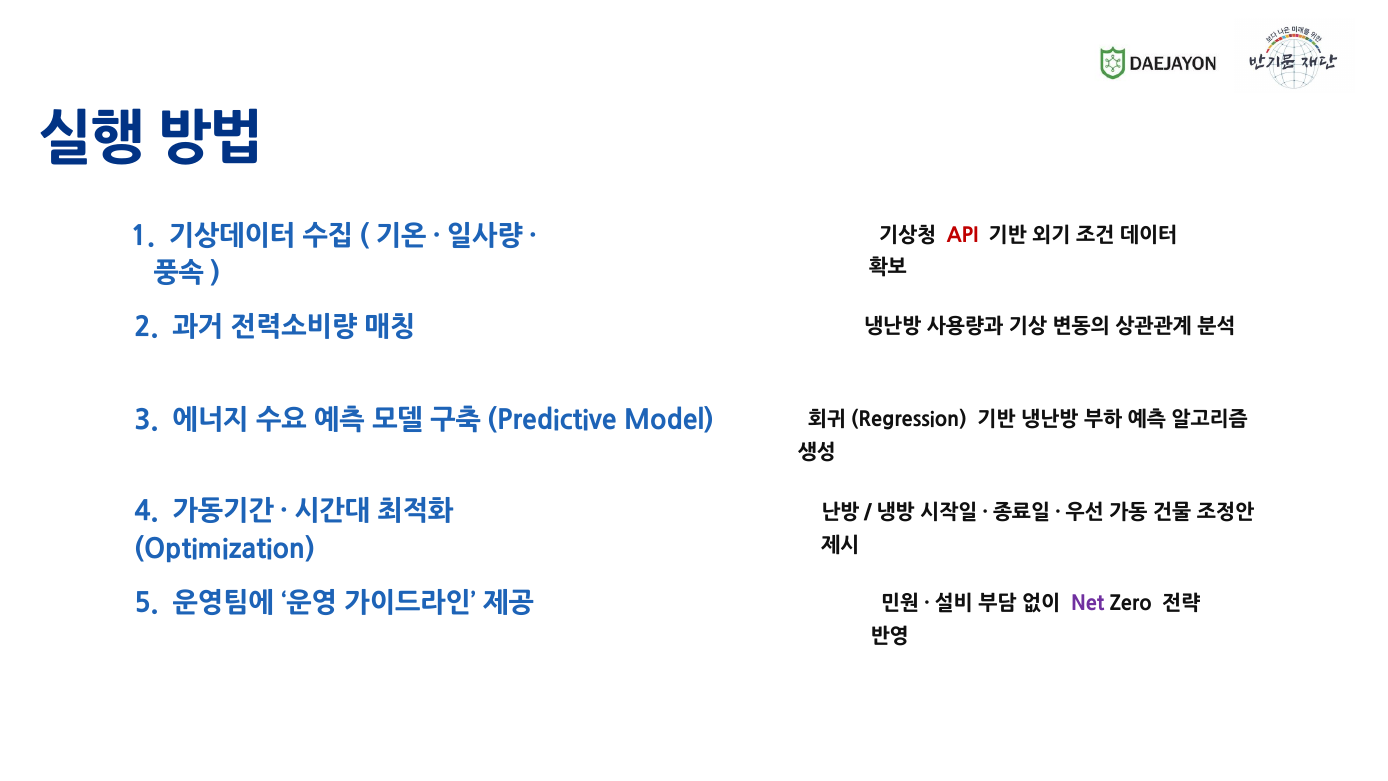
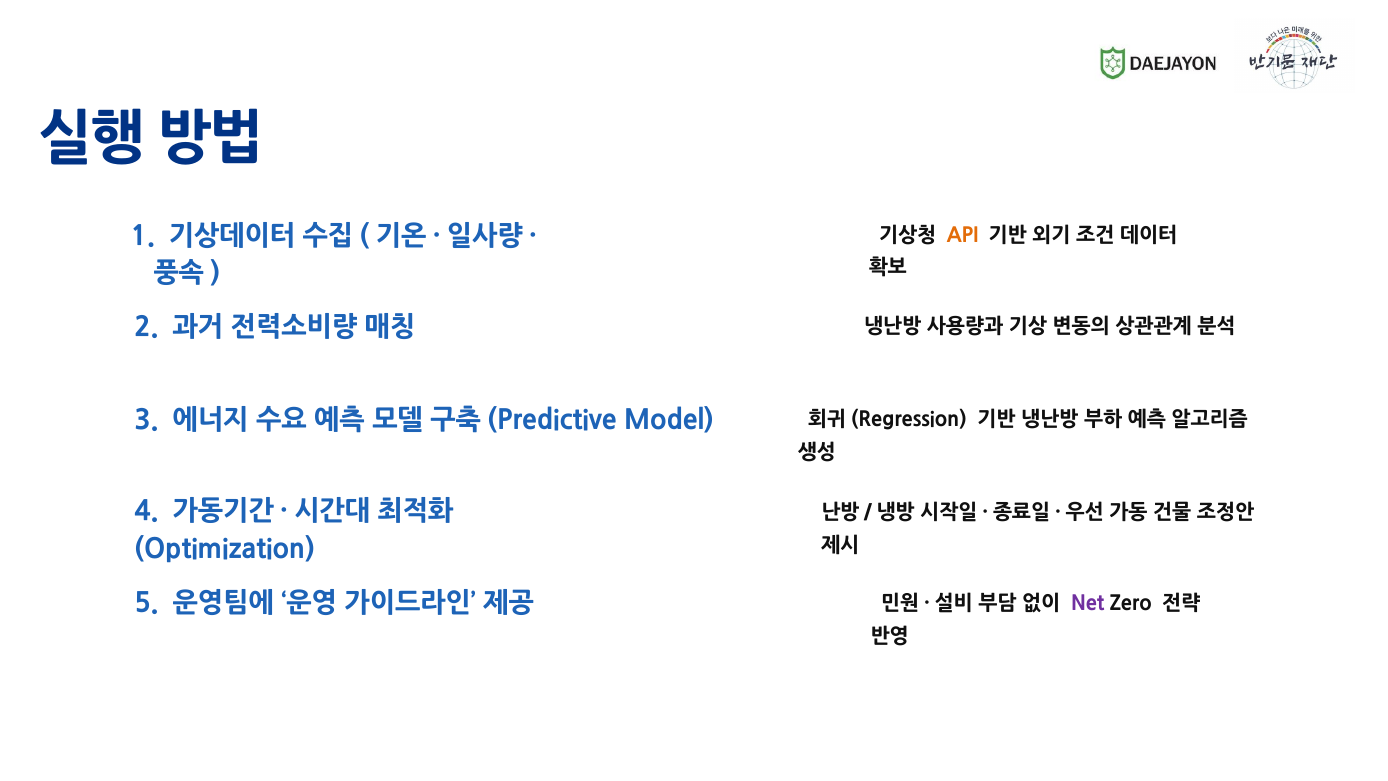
API colour: red -> orange
